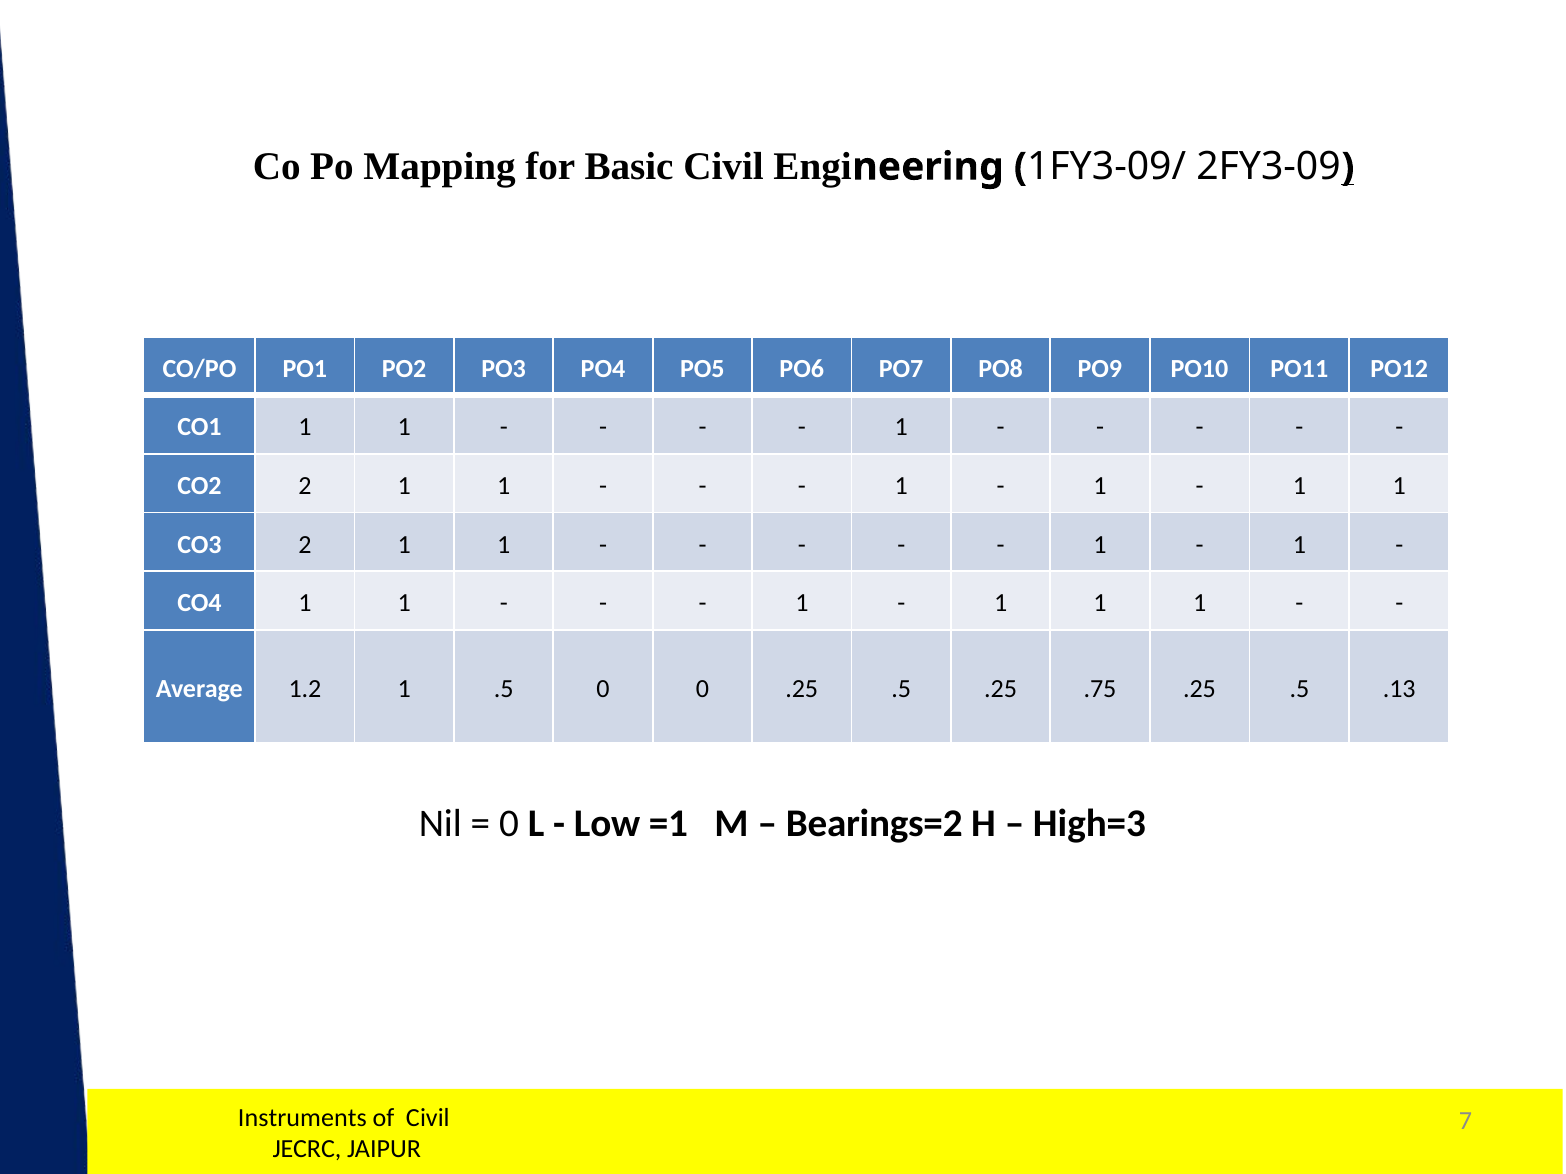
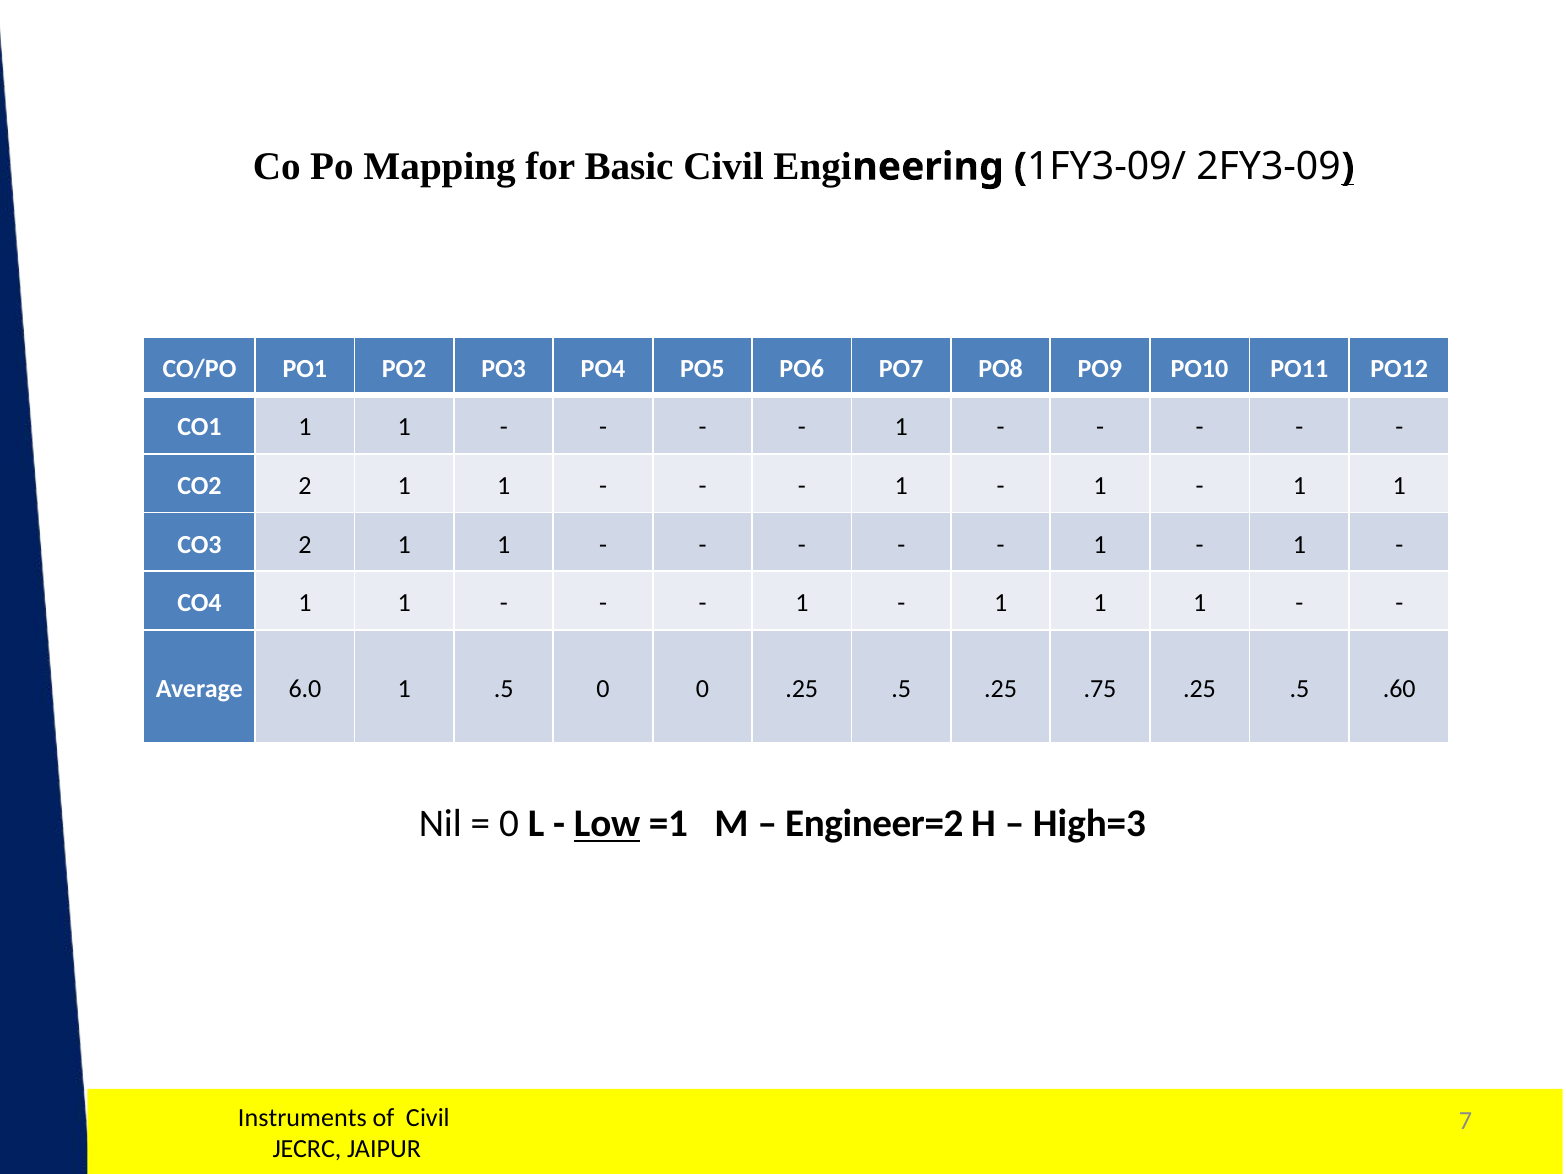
1.2: 1.2 -> 6.0
.13: .13 -> .60
Low underline: none -> present
Bearings=2: Bearings=2 -> Engineer=2
